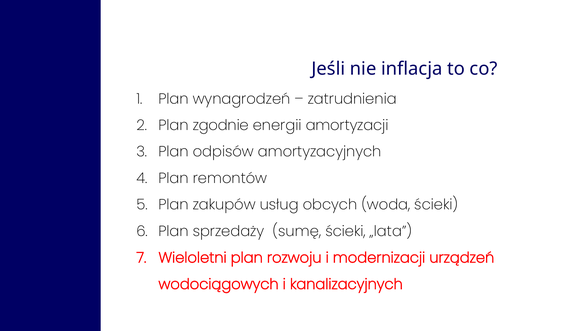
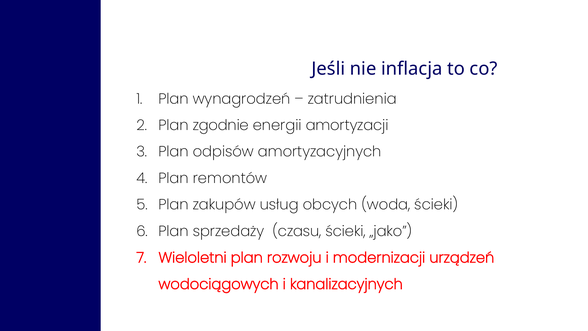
sumę: sumę -> czasu
„lata: „lata -> „jako
